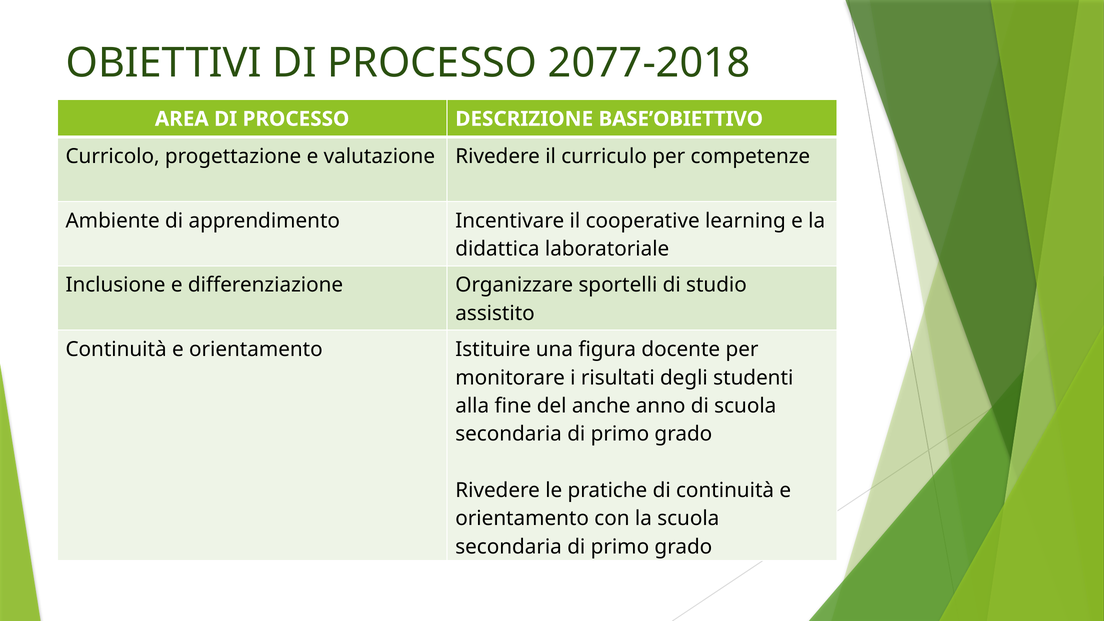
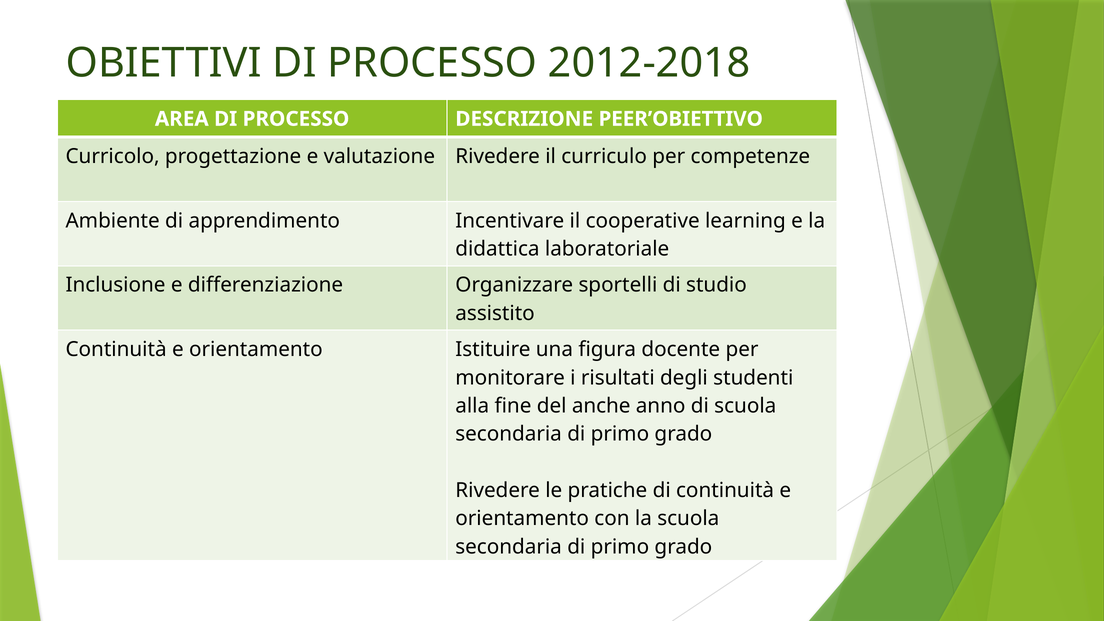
2077-2018: 2077-2018 -> 2012-2018
BASE’OBIETTIVO: BASE’OBIETTIVO -> PEER’OBIETTIVO
